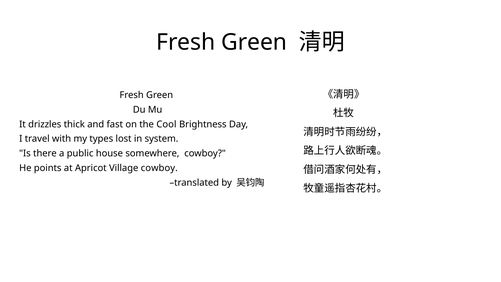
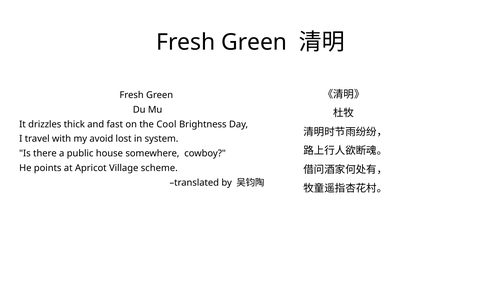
types: types -> avoid
Village cowboy: cowboy -> scheme
